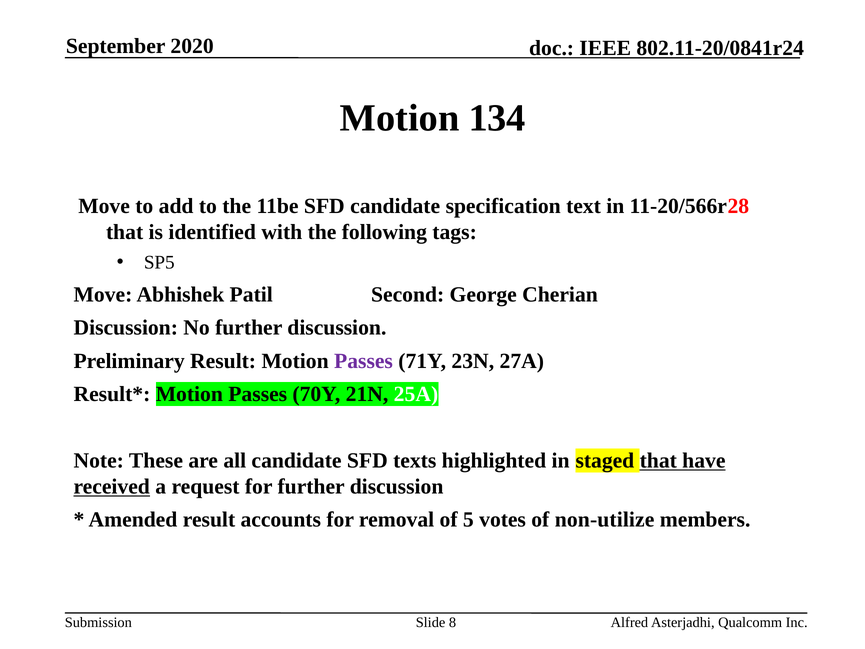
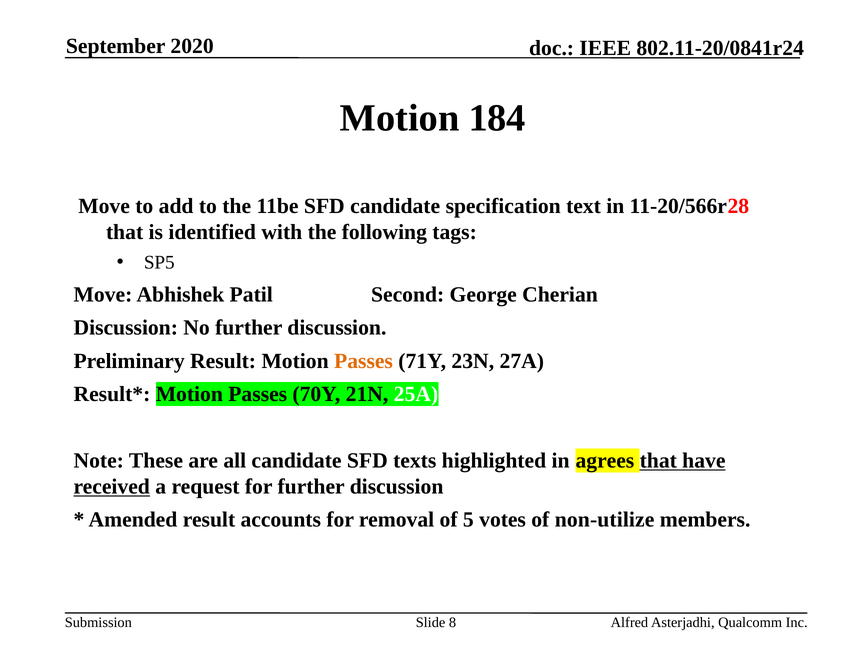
134: 134 -> 184
Passes at (363, 361) colour: purple -> orange
staged: staged -> agrees
